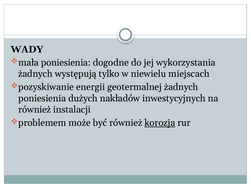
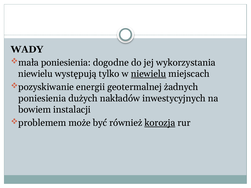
żadnych at (35, 74): żadnych -> niewielu
niewielu at (149, 74) underline: none -> present
również at (35, 110): również -> bowiem
